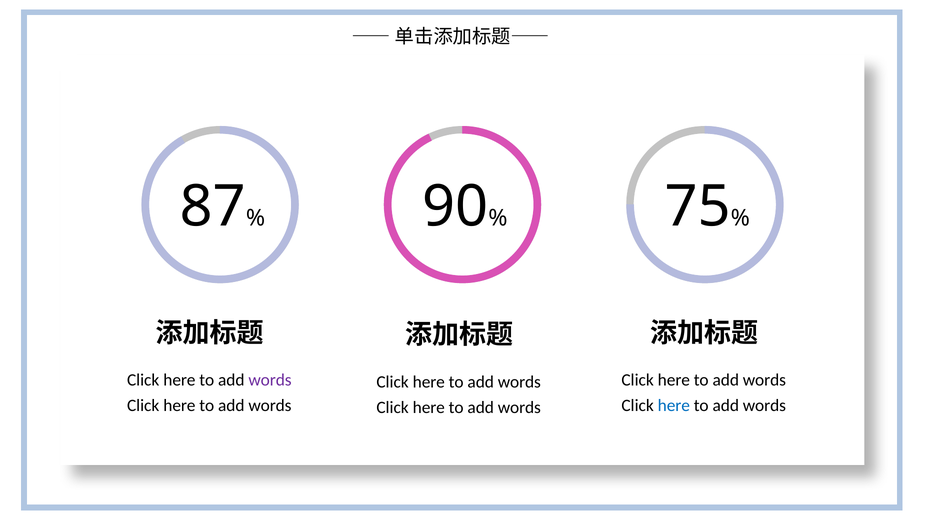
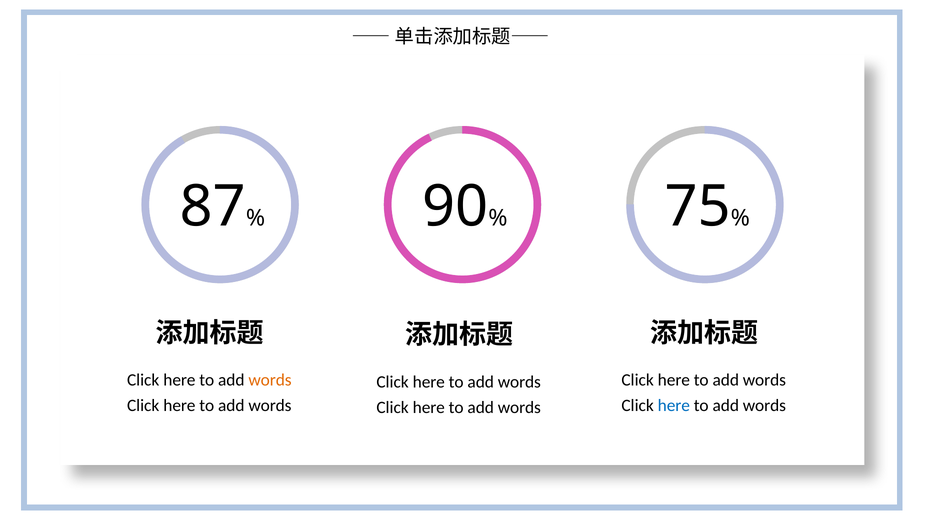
words at (270, 380) colour: purple -> orange
